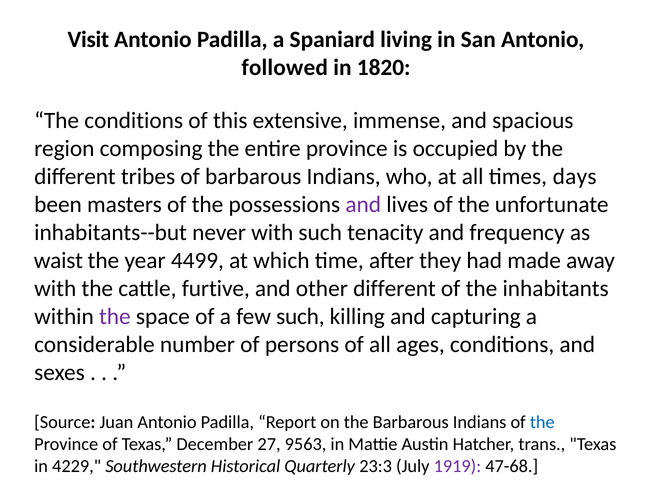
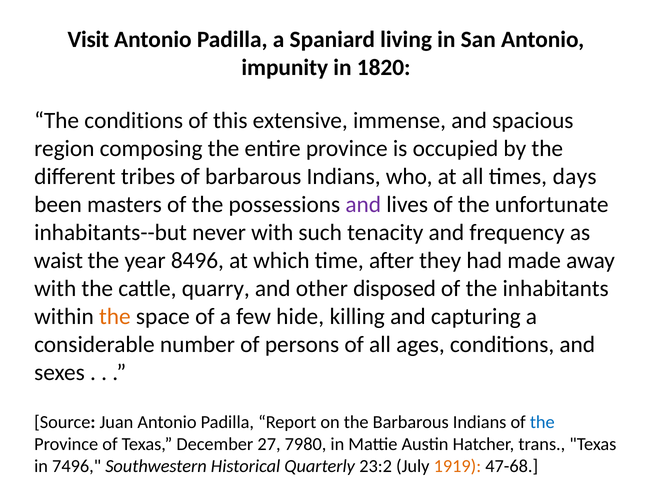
followed: followed -> impunity
4499: 4499 -> 8496
furtive: furtive -> quarry
other different: different -> disposed
the at (115, 317) colour: purple -> orange
few such: such -> hide
9563: 9563 -> 7980
4229: 4229 -> 7496
23:3: 23:3 -> 23:2
1919 colour: purple -> orange
